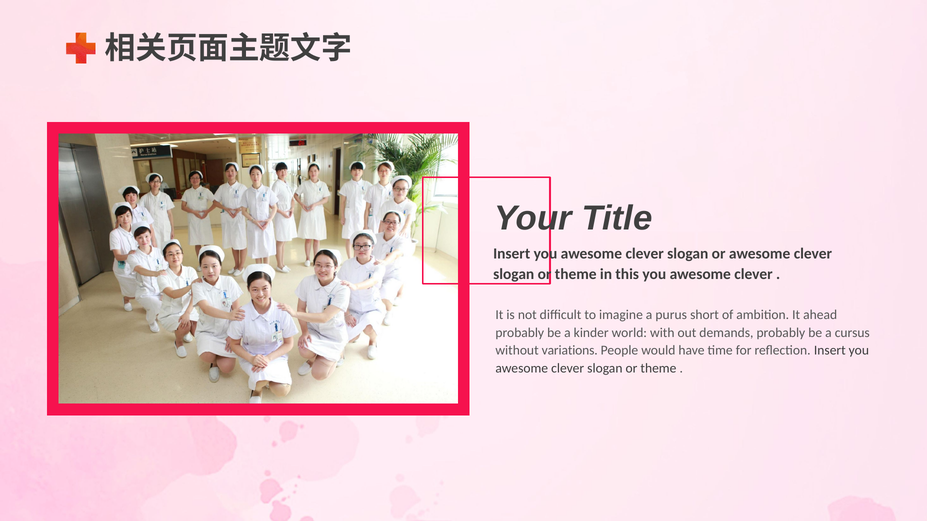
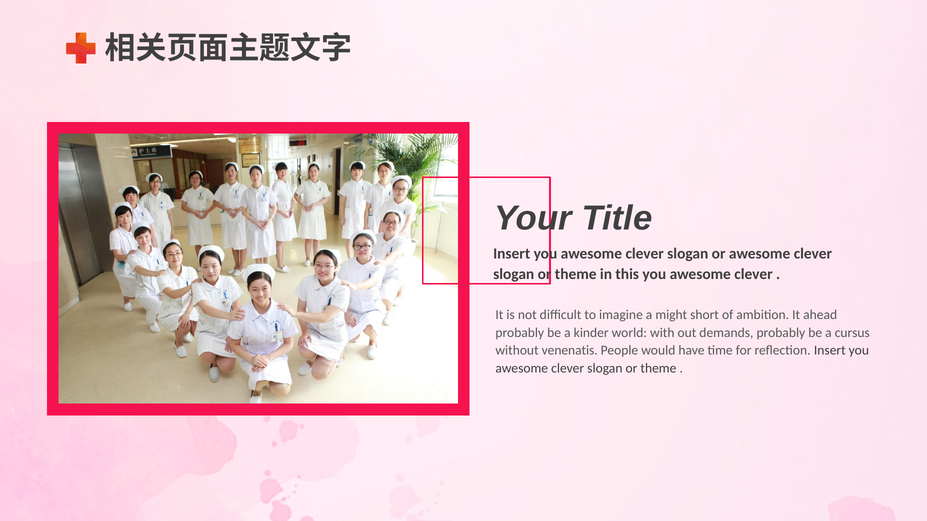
purus: purus -> might
variations: variations -> venenatis
